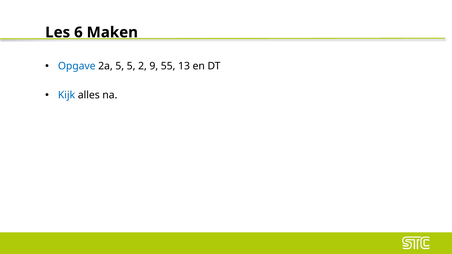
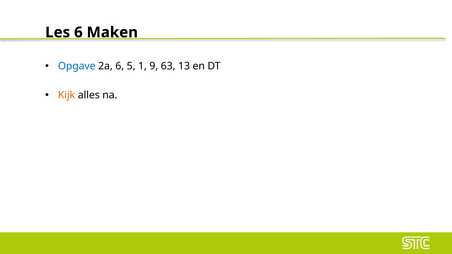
2a 5: 5 -> 6
2: 2 -> 1
55: 55 -> 63
Kijk colour: blue -> orange
